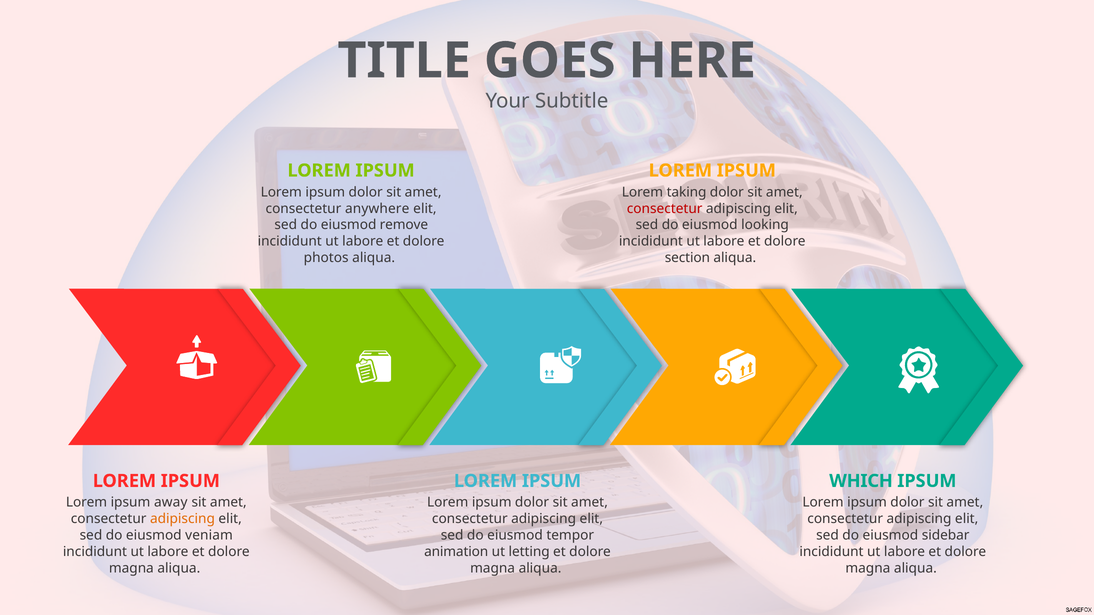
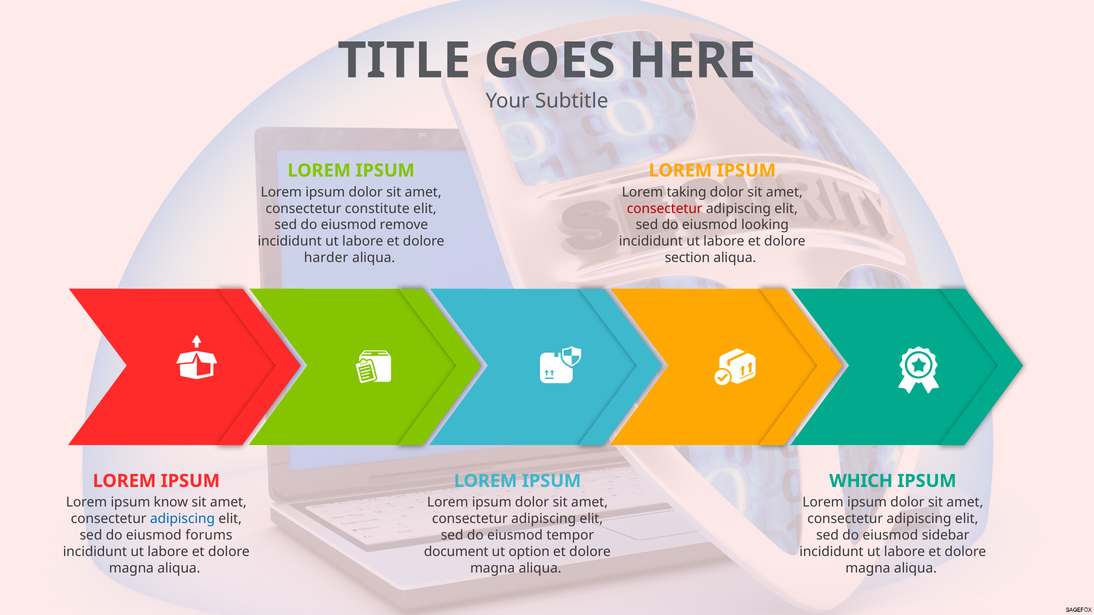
anywhere: anywhere -> constitute
photos: photos -> harder
away: away -> know
adipiscing at (182, 519) colour: orange -> blue
veniam: veniam -> forums
animation: animation -> document
letting: letting -> option
